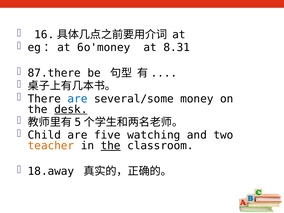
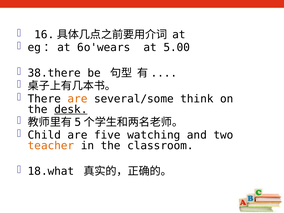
6o'money: 6o'money -> 6o'wears
8.31: 8.31 -> 5.00
87.there: 87.there -> 38.there
are at (77, 99) colour: blue -> orange
money: money -> think
the at (111, 146) underline: present -> none
18.away: 18.away -> 18.what
